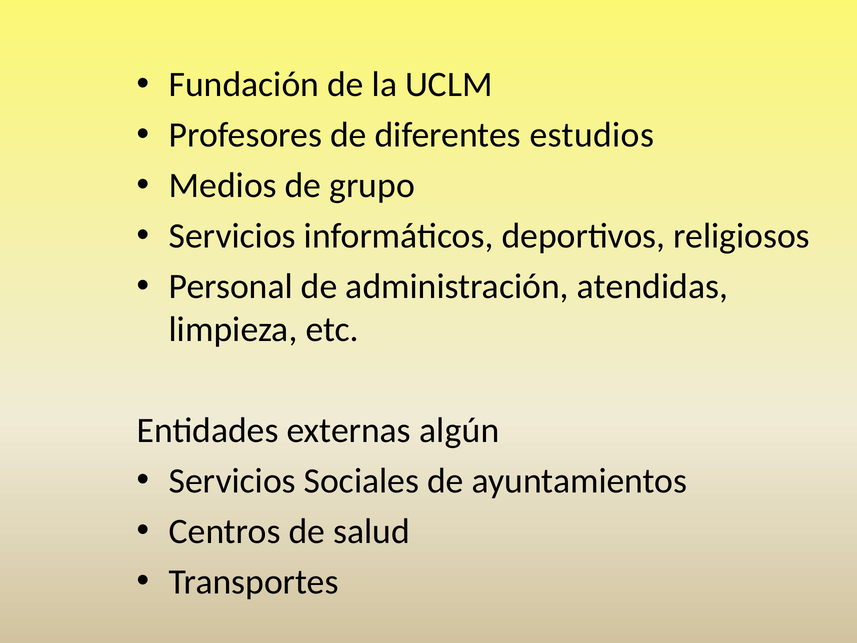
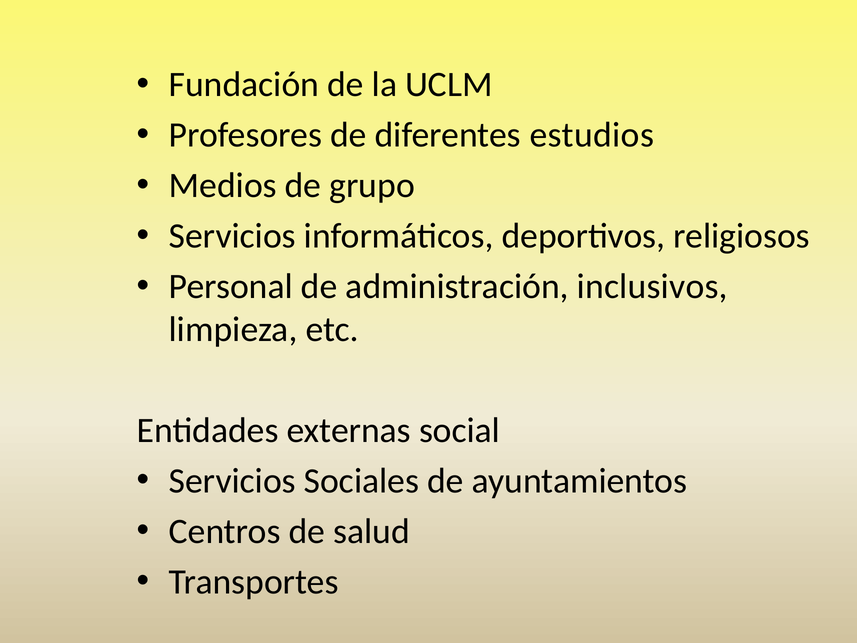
atendidas: atendidas -> inclusivos
algún: algún -> social
